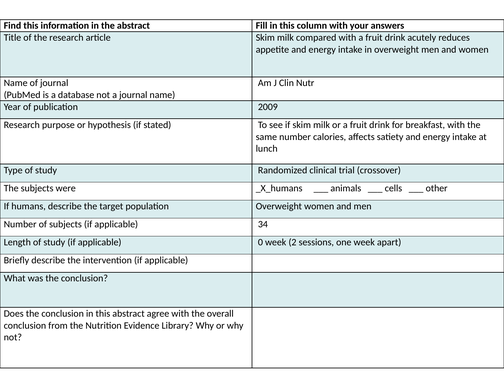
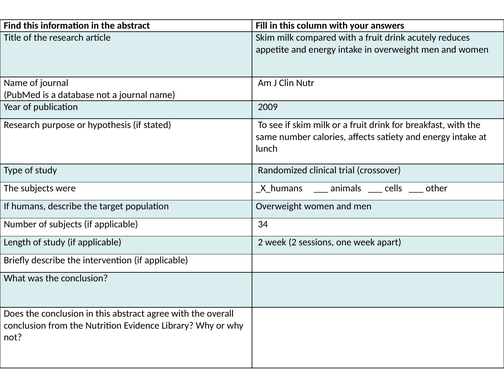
applicable 0: 0 -> 2
